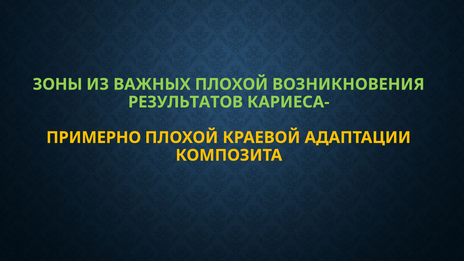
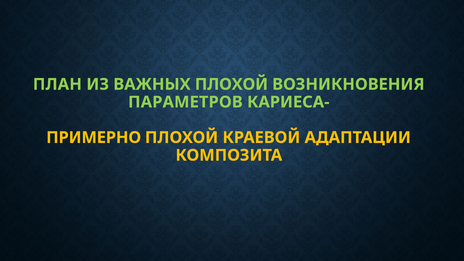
ЗОНЫ: ЗОНЫ -> ПЛАН
РЕЗУЛЬТАТОВ: РЕЗУЛЬТАТОВ -> ПАРАМЕТРОВ
